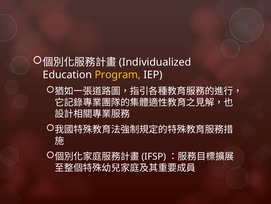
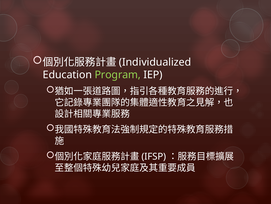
Program colour: yellow -> light green
